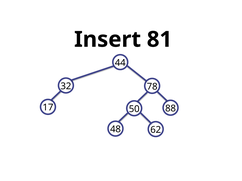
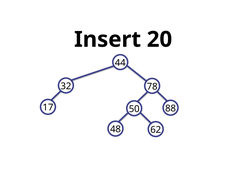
81: 81 -> 20
